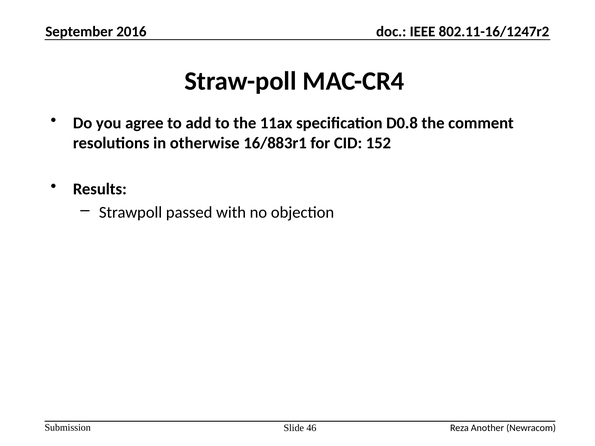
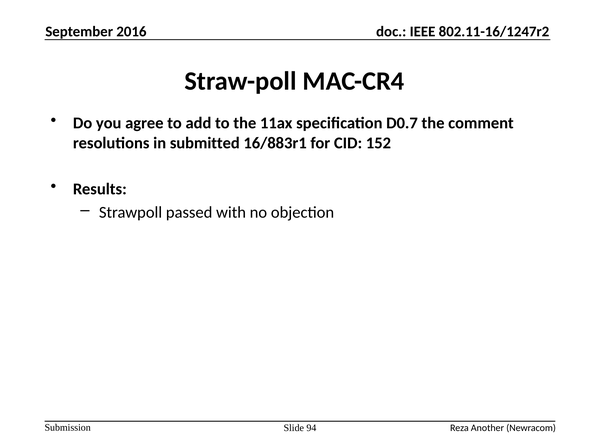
D0.8: D0.8 -> D0.7
otherwise: otherwise -> submitted
46: 46 -> 94
